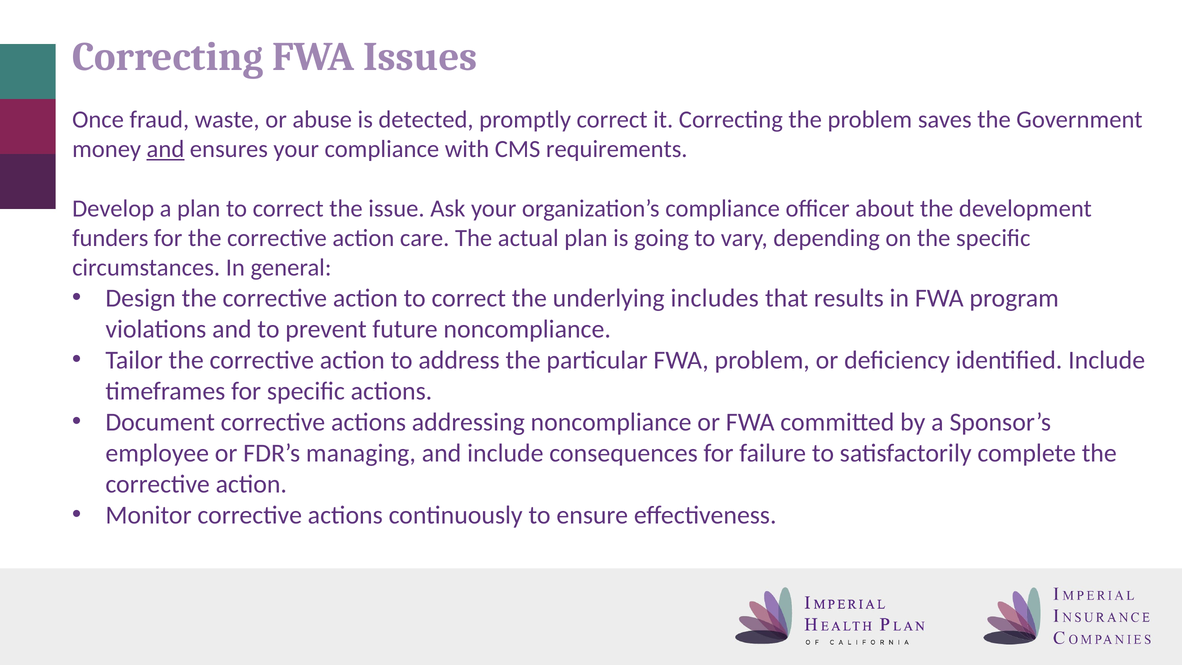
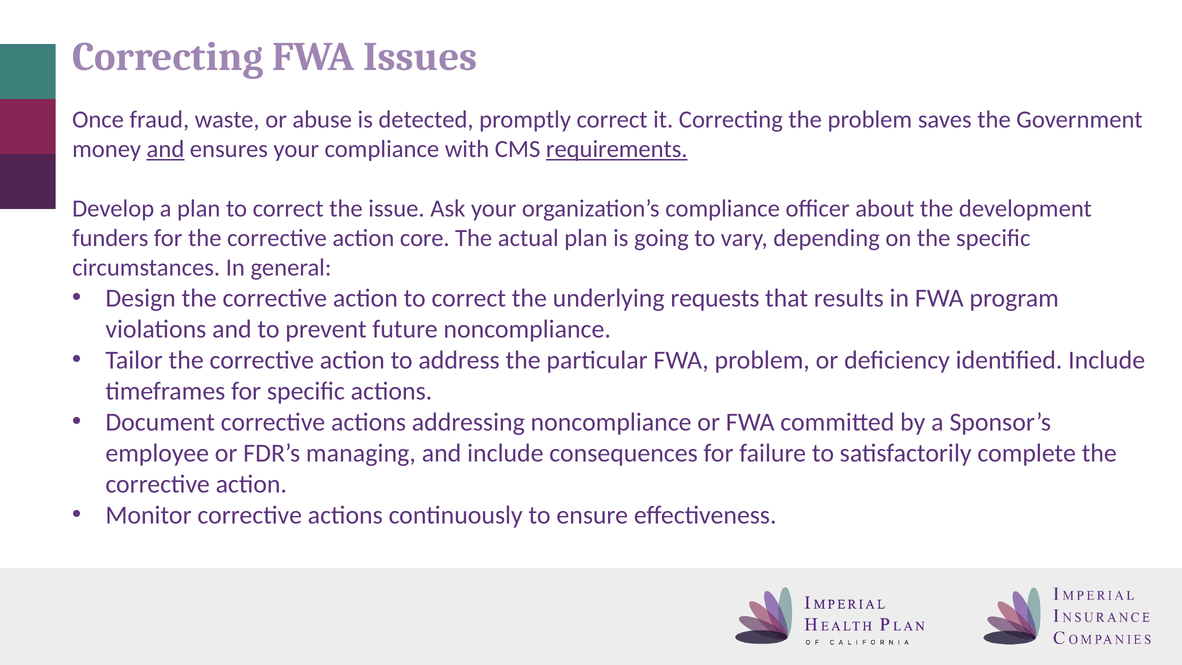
requirements underline: none -> present
care: care -> core
includes: includes -> requests
